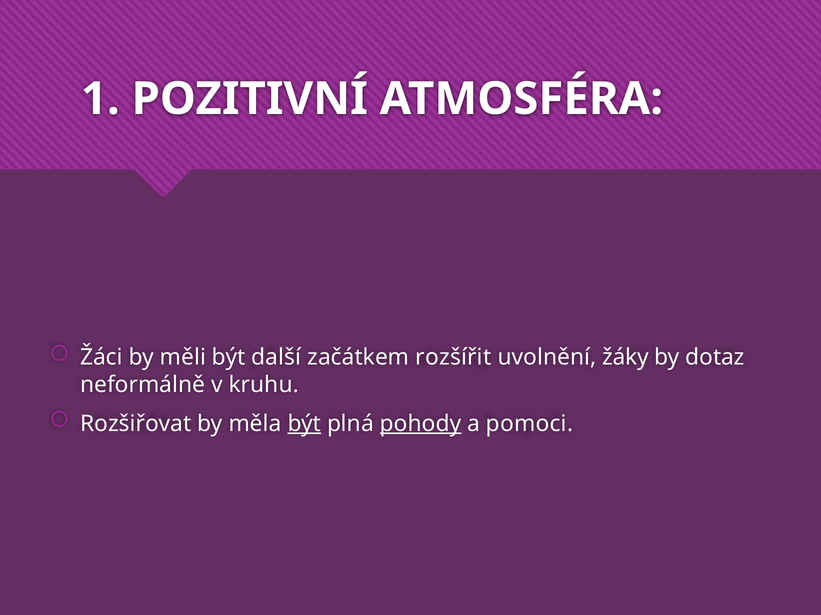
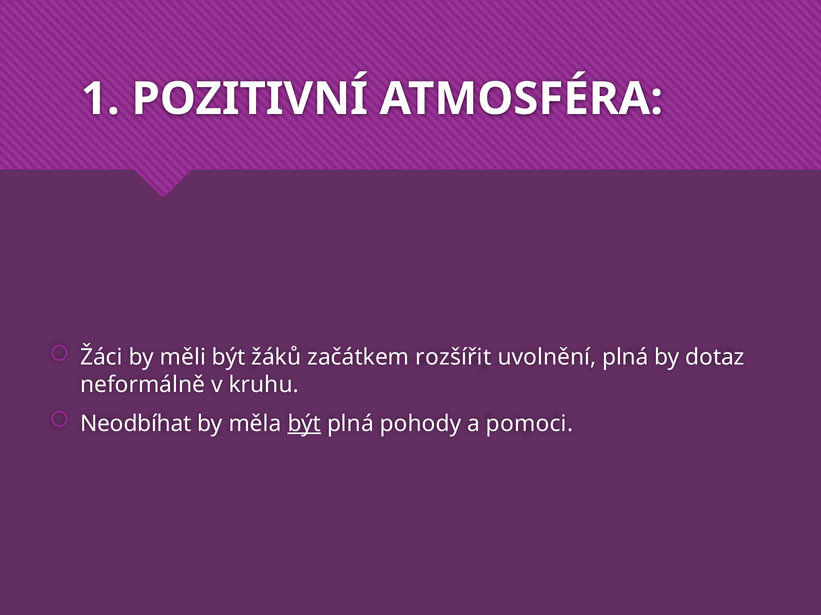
další: další -> žáků
uvolnění žáky: žáky -> plná
Rozšiřovat: Rozšiřovat -> Neodbíhat
pohody underline: present -> none
